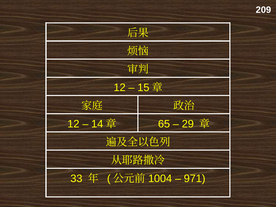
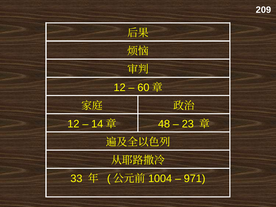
15: 15 -> 60
65: 65 -> 48
29: 29 -> 23
